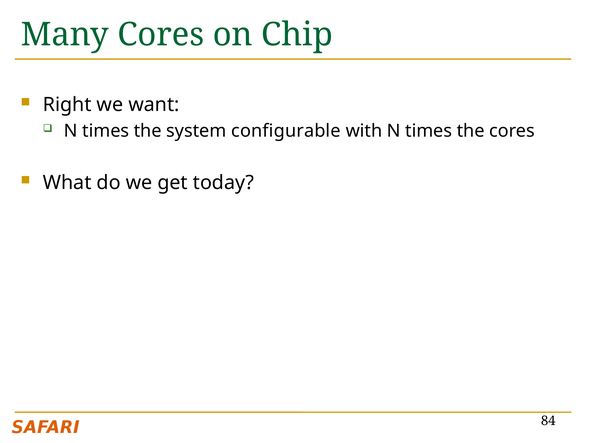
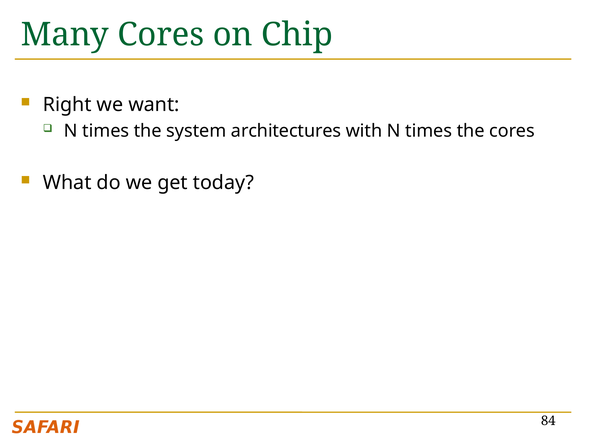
configurable: configurable -> architectures
